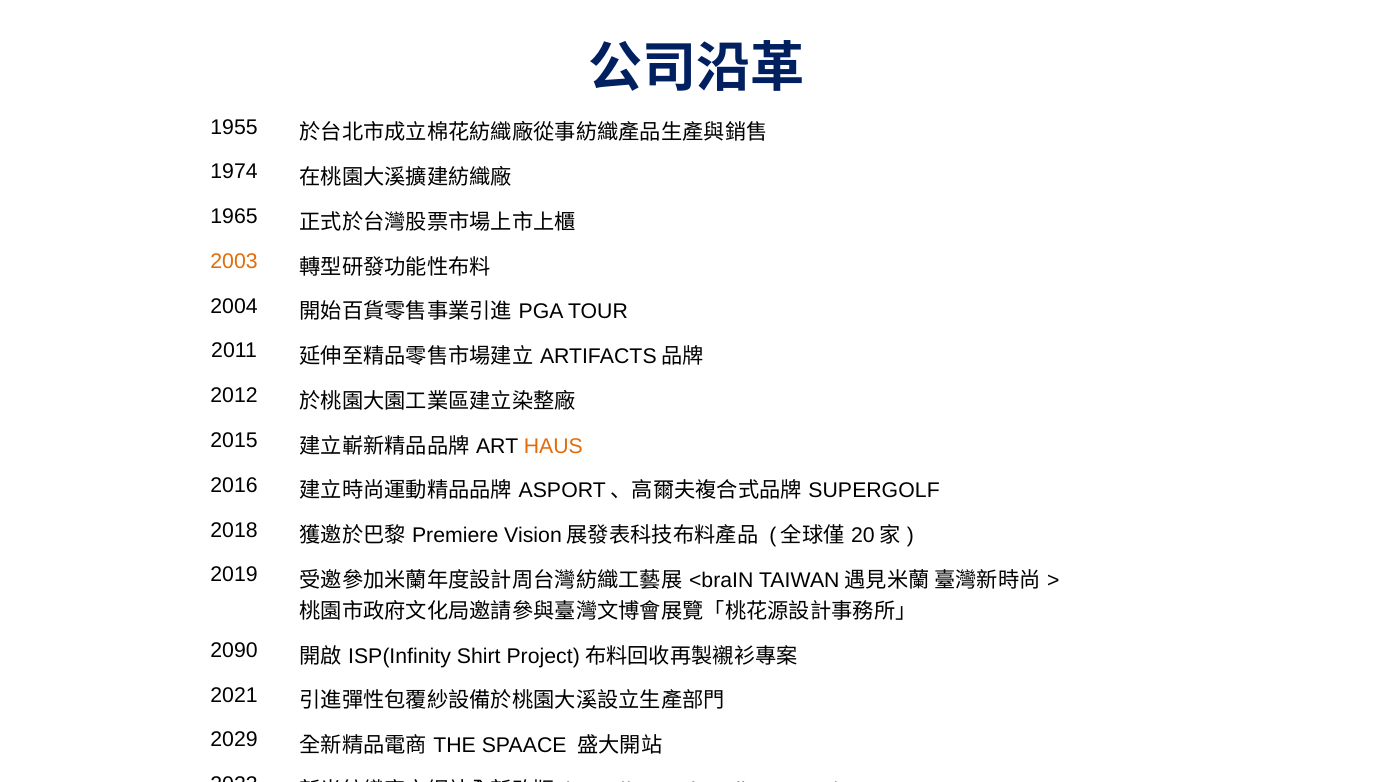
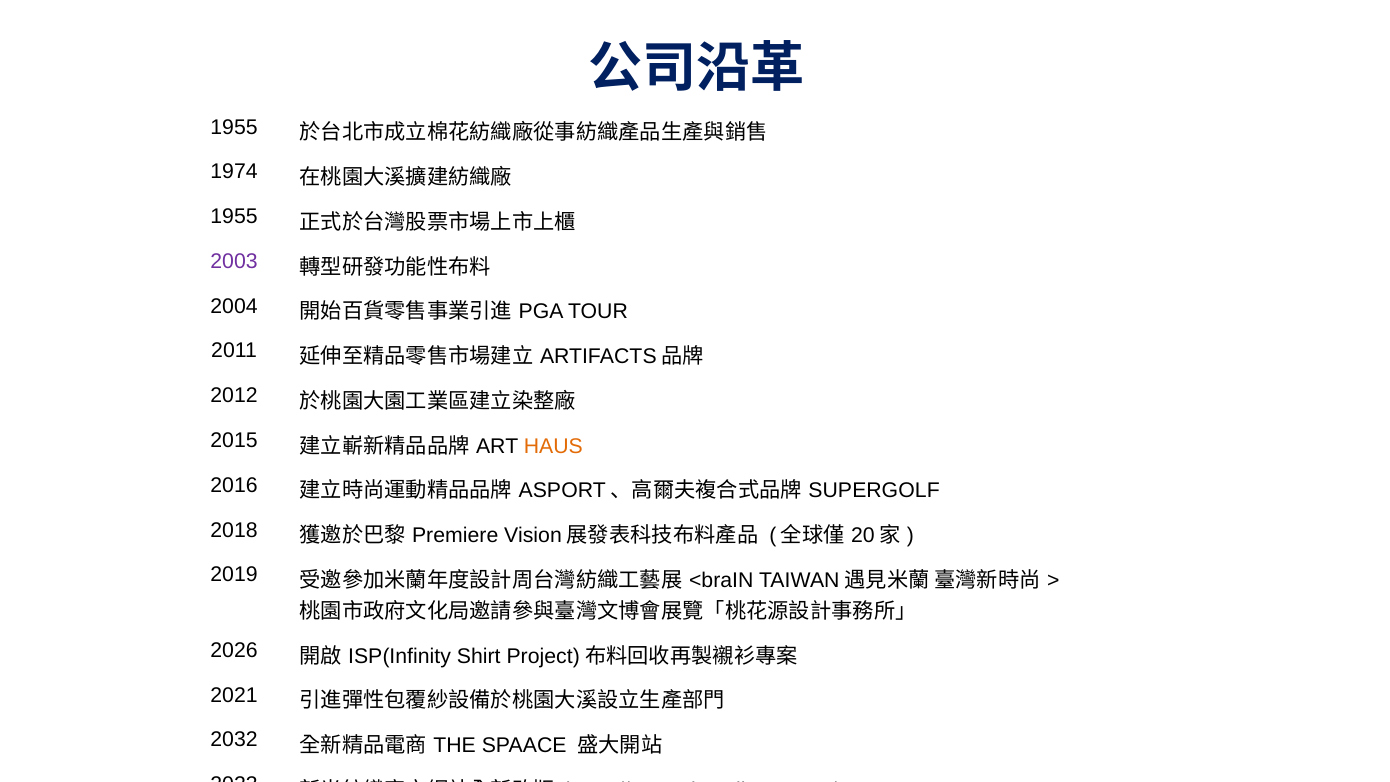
1965 at (234, 217): 1965 -> 1955
2003 colour: orange -> purple
2090: 2090 -> 2026
2029: 2029 -> 2032
